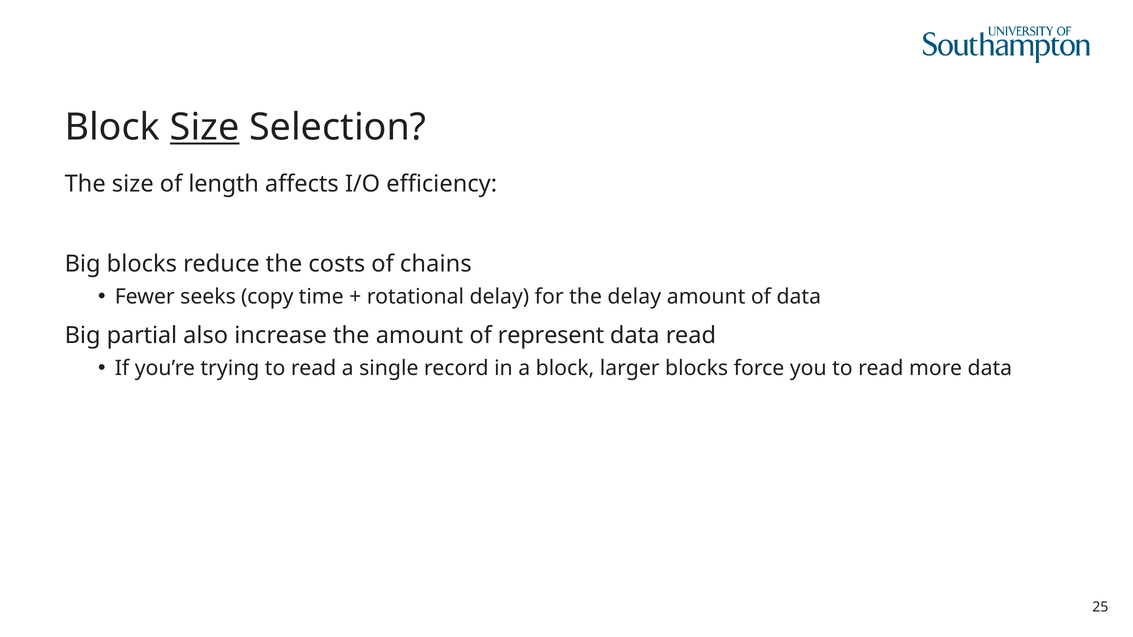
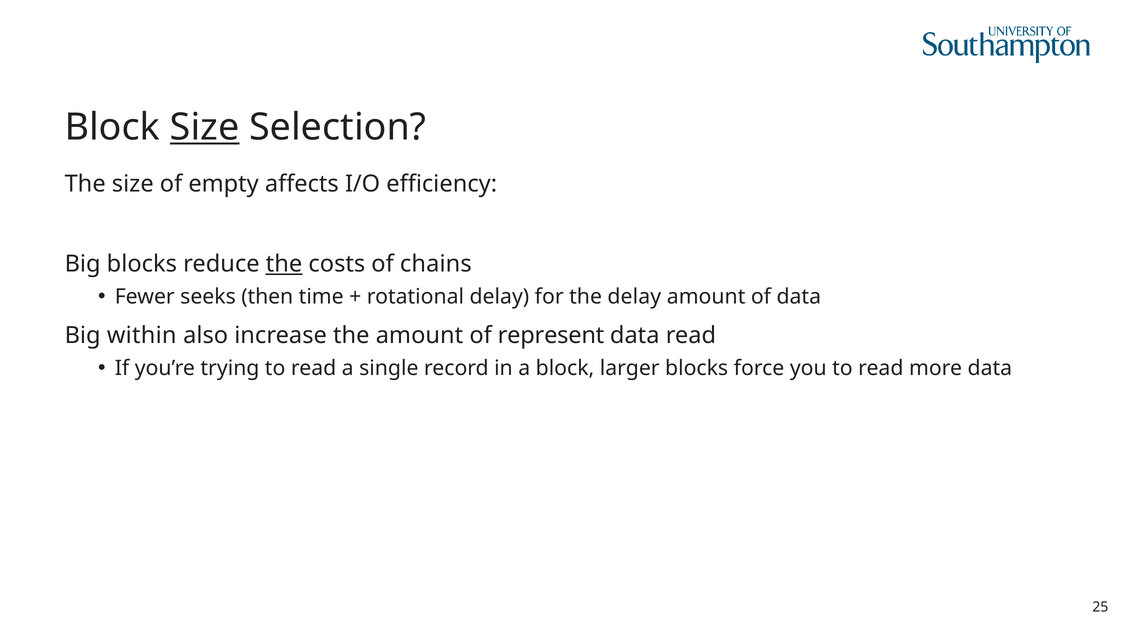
length: length -> empty
the at (284, 264) underline: none -> present
copy: copy -> then
partial: partial -> within
